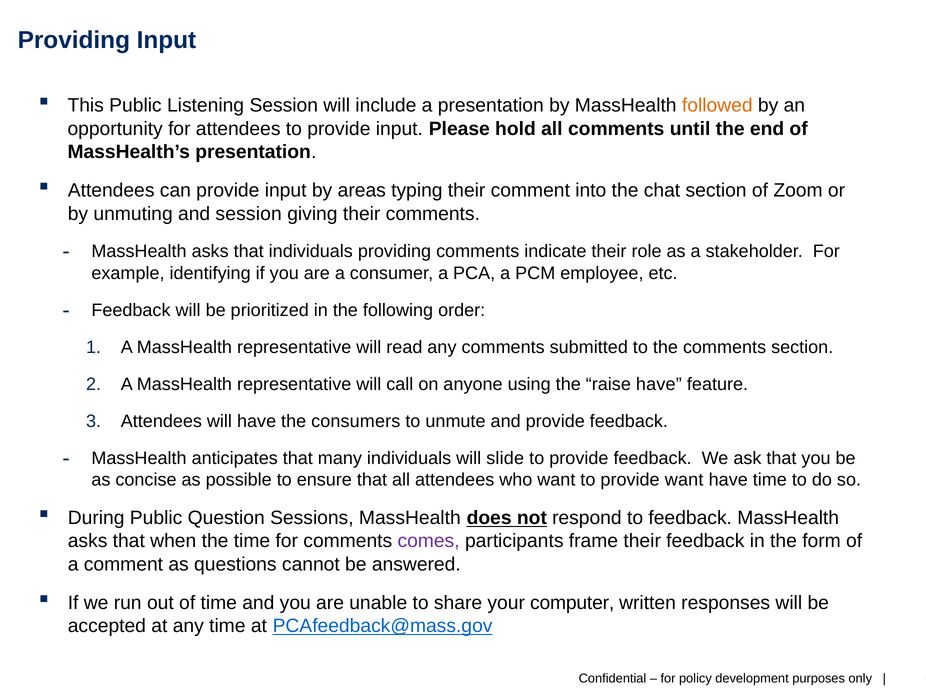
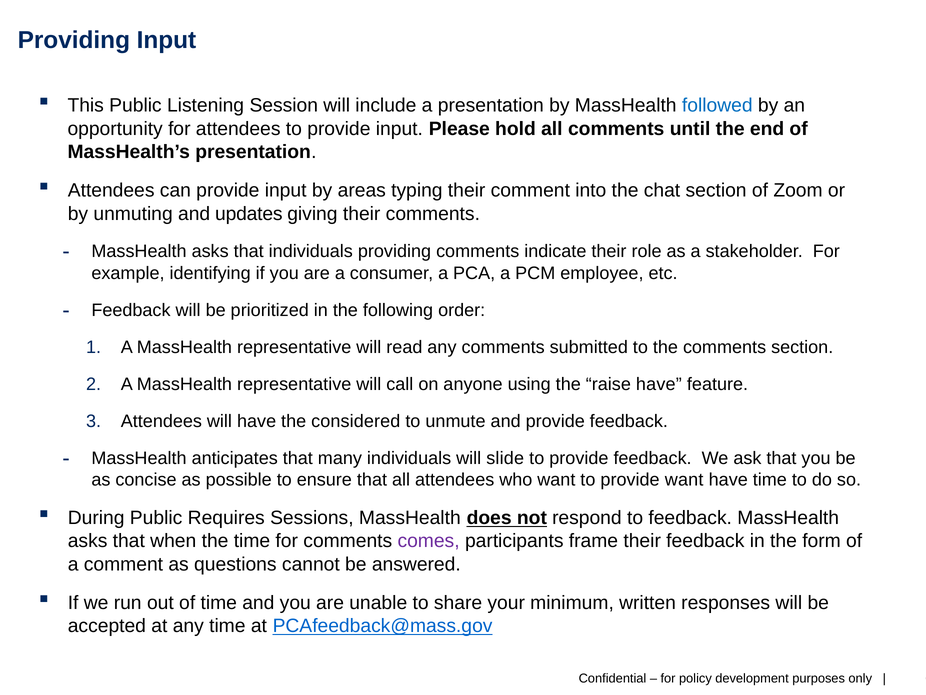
followed colour: orange -> blue
and session: session -> updates
consumers: consumers -> considered
Question: Question -> Requires
computer: computer -> minimum
